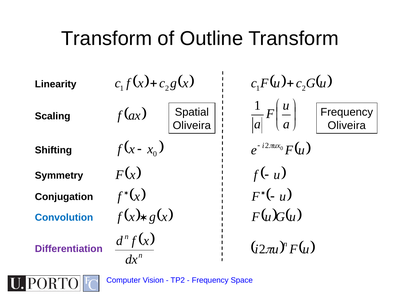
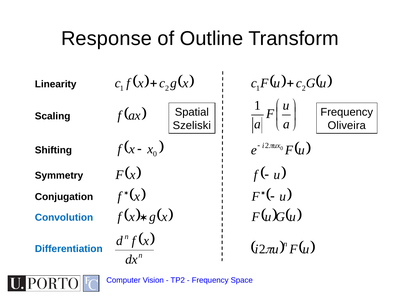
Transform at (107, 38): Transform -> Response
Oliveira at (192, 126): Oliveira -> Szeliski
Differentiation colour: purple -> blue
